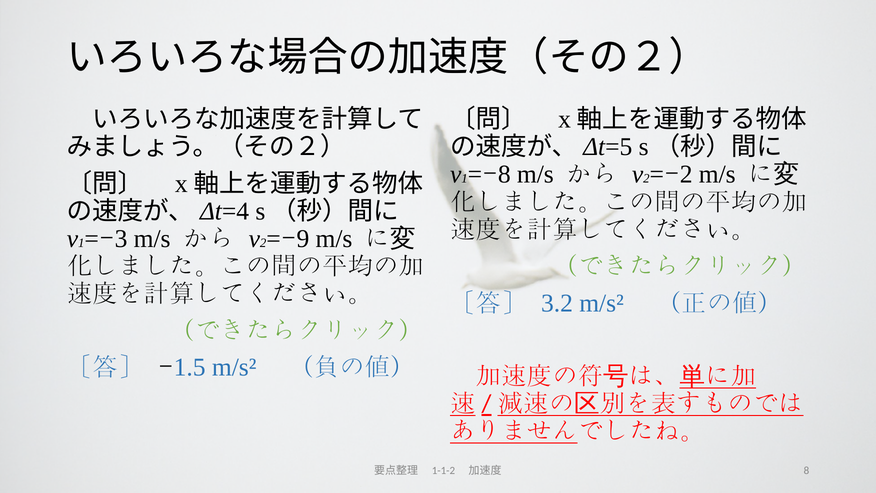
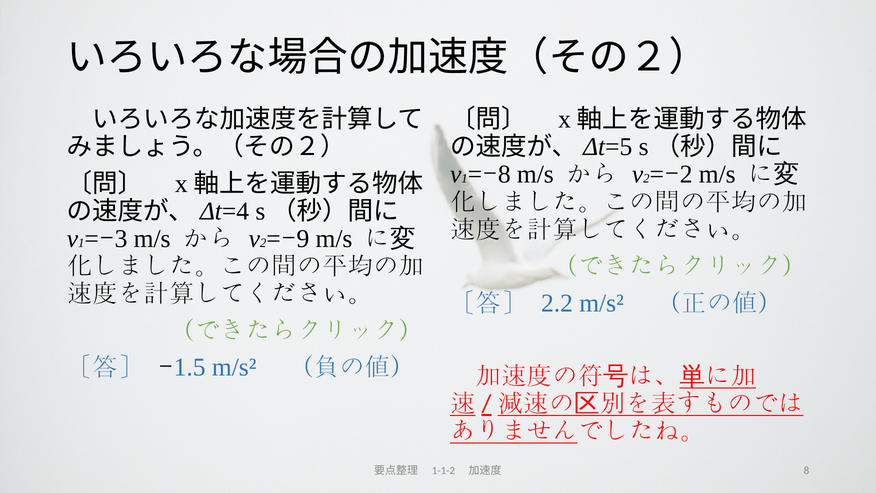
3.2: 3.2 -> 2.2
